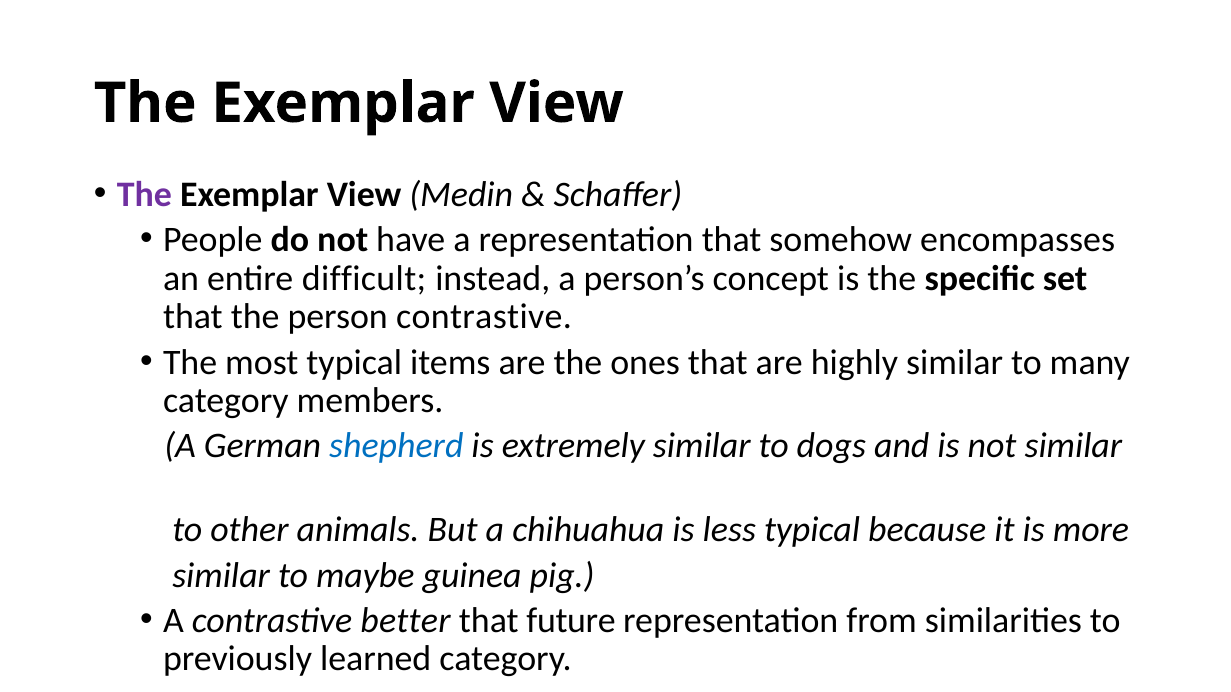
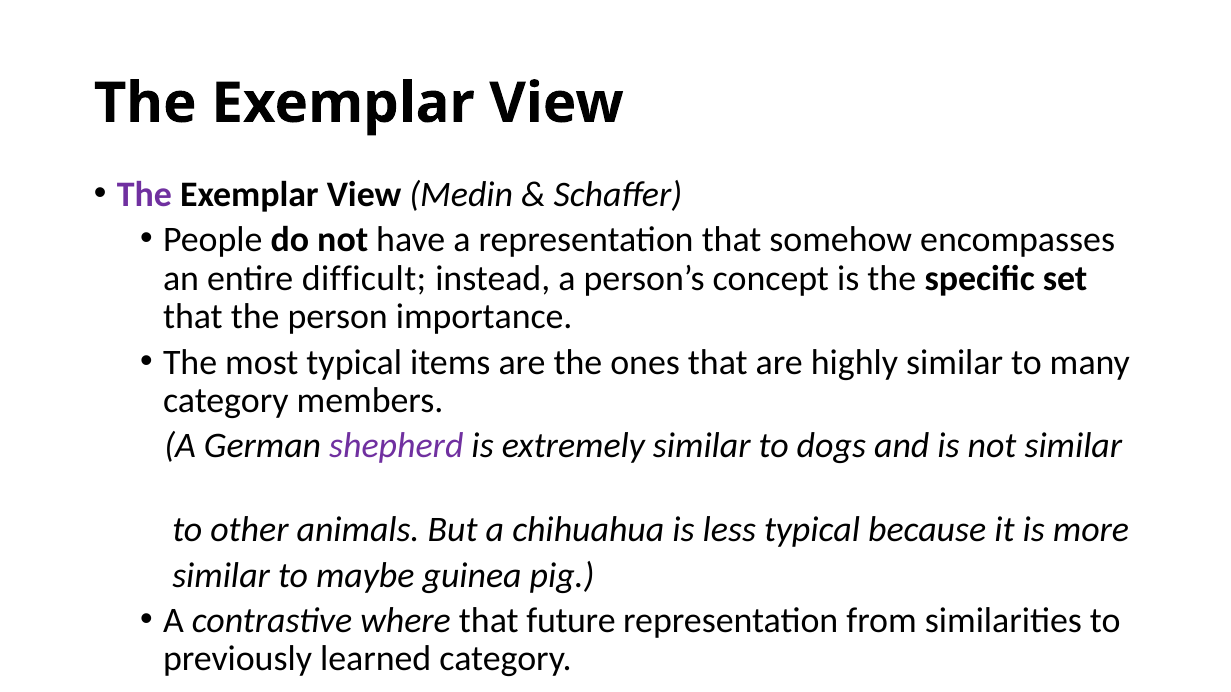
person contrastive: contrastive -> importance
shepherd colour: blue -> purple
better: better -> where
